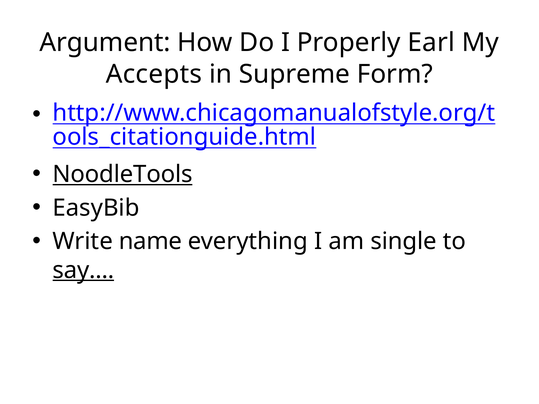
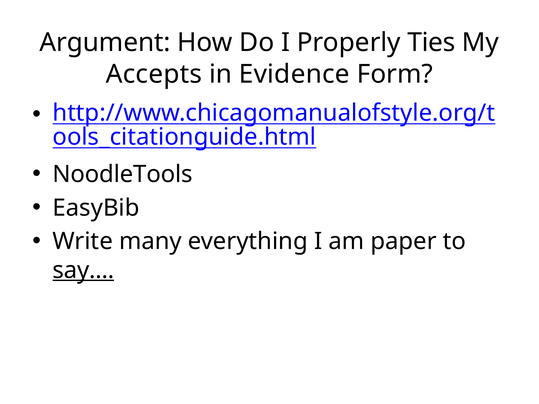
Earl: Earl -> Ties
Supreme: Supreme -> Evidence
NoodleTools underline: present -> none
name: name -> many
single: single -> paper
